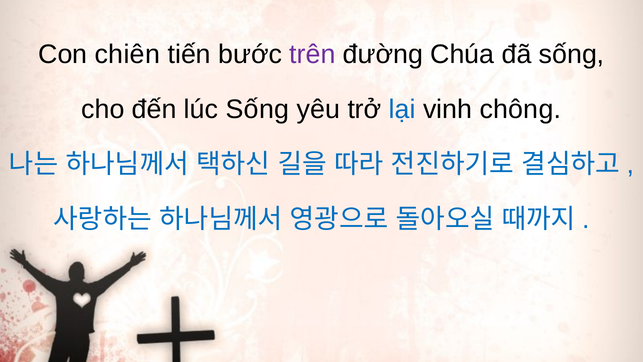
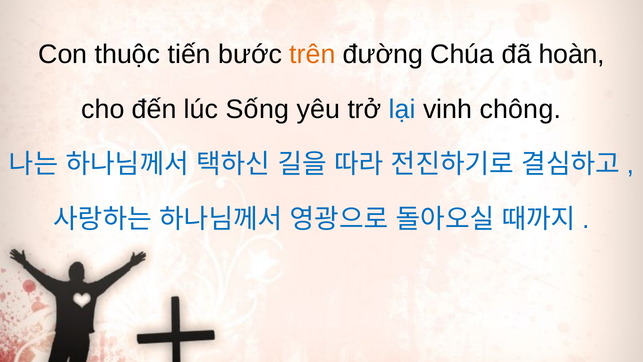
chiên: chiên -> thuộc
trên colour: purple -> orange
đã sống: sống -> hoàn
